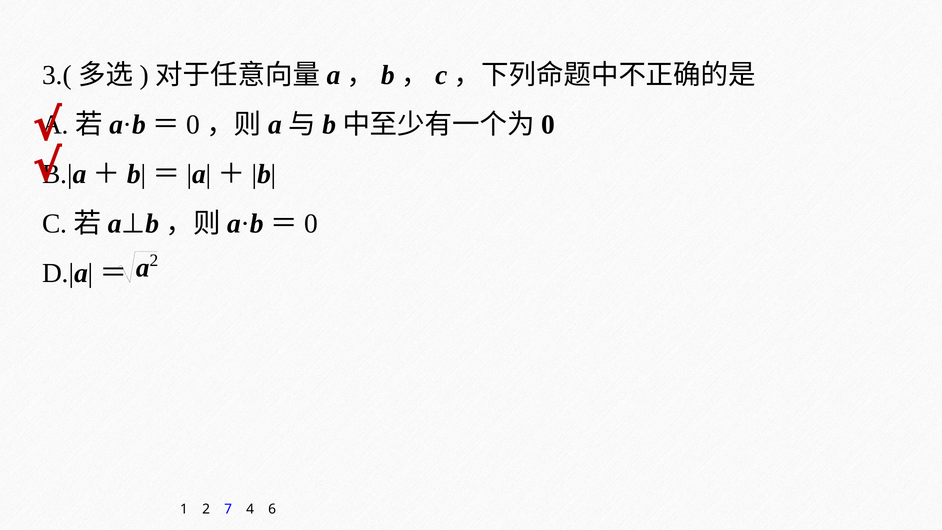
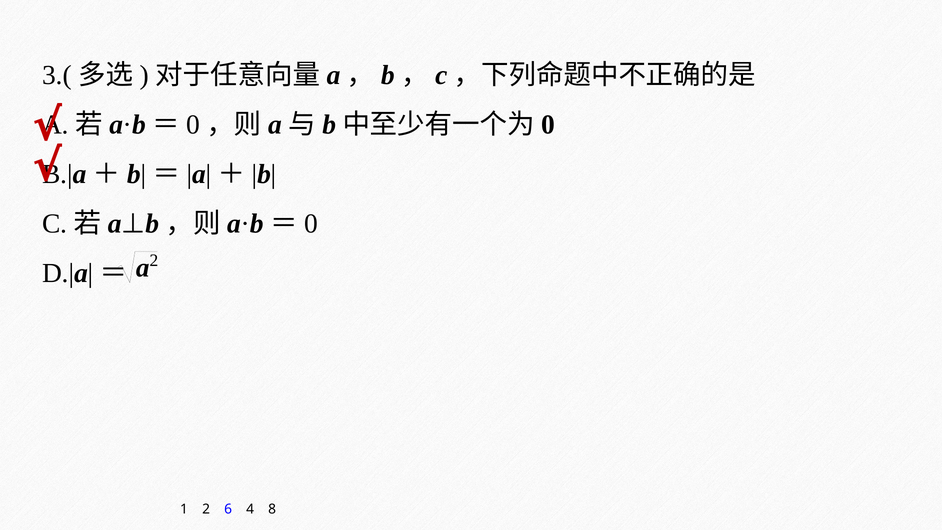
7: 7 -> 6
6: 6 -> 8
